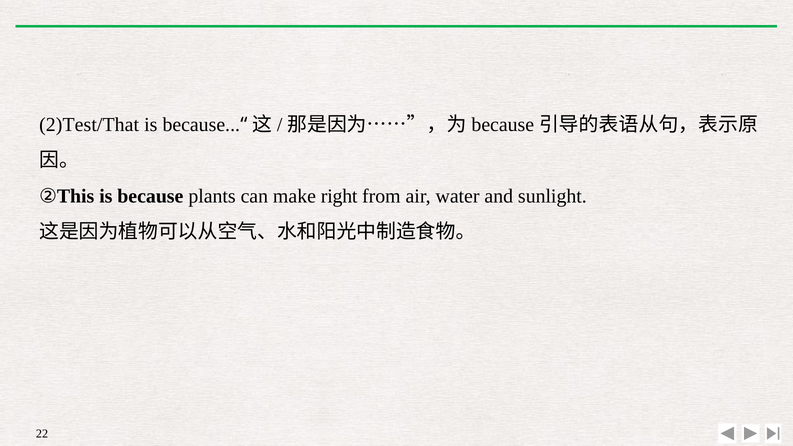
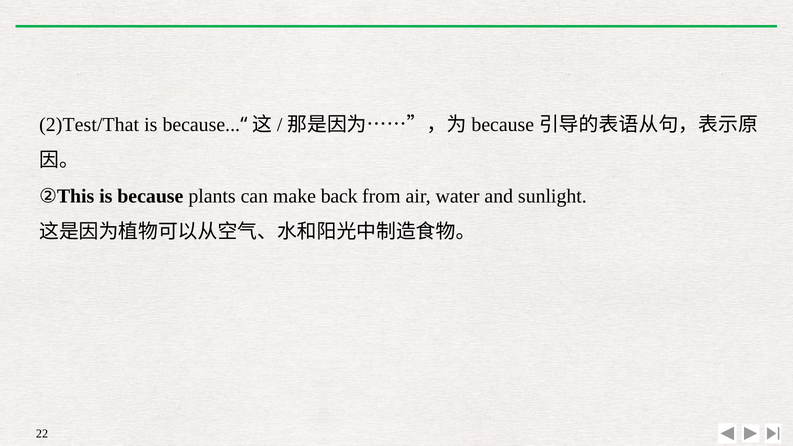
right: right -> back
